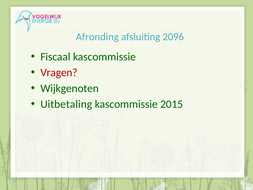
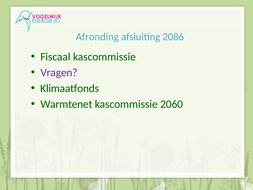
2096: 2096 -> 2086
Vragen colour: red -> purple
Wijkgenoten: Wijkgenoten -> Klimaatfonds
Uitbetaling: Uitbetaling -> Warmtenet
2015: 2015 -> 2060
